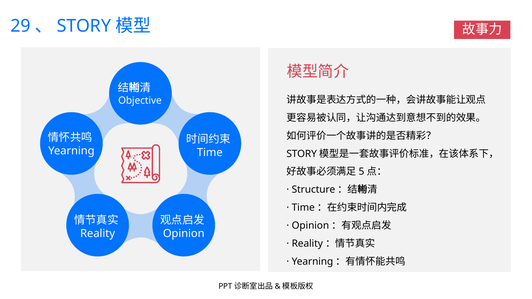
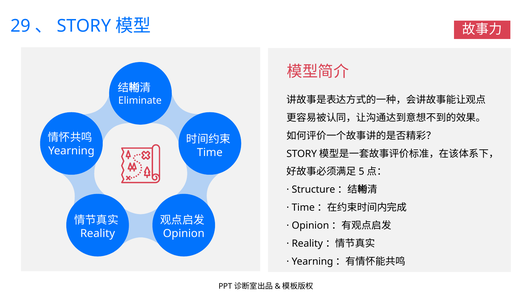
Objective: Objective -> Eliminate
